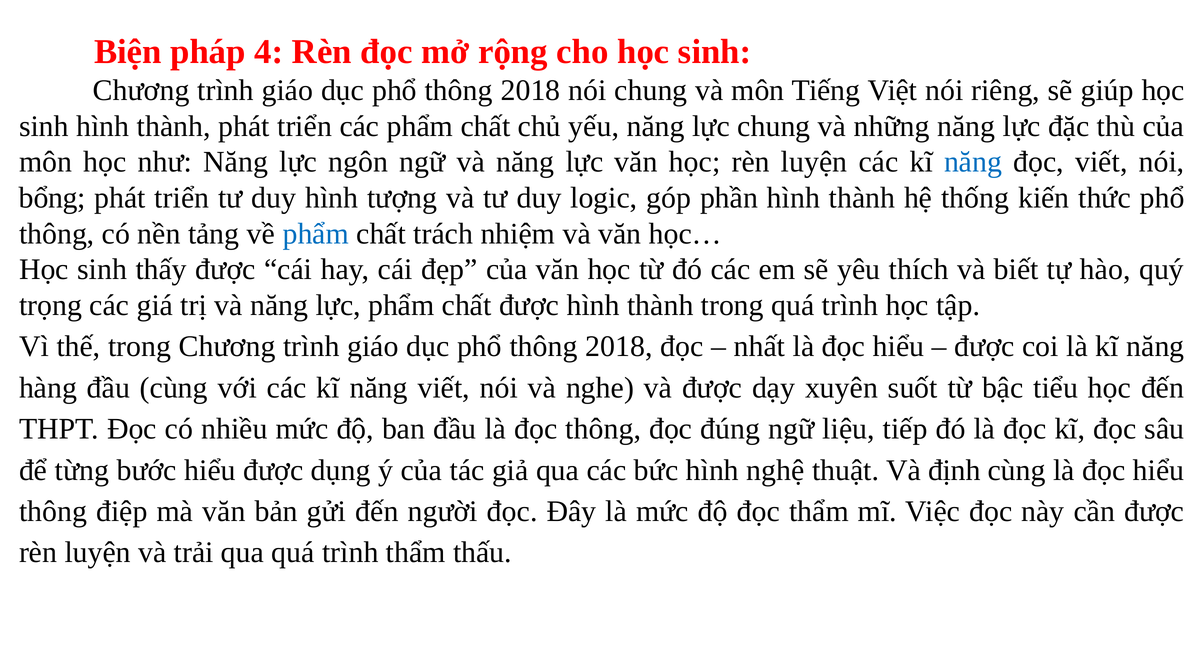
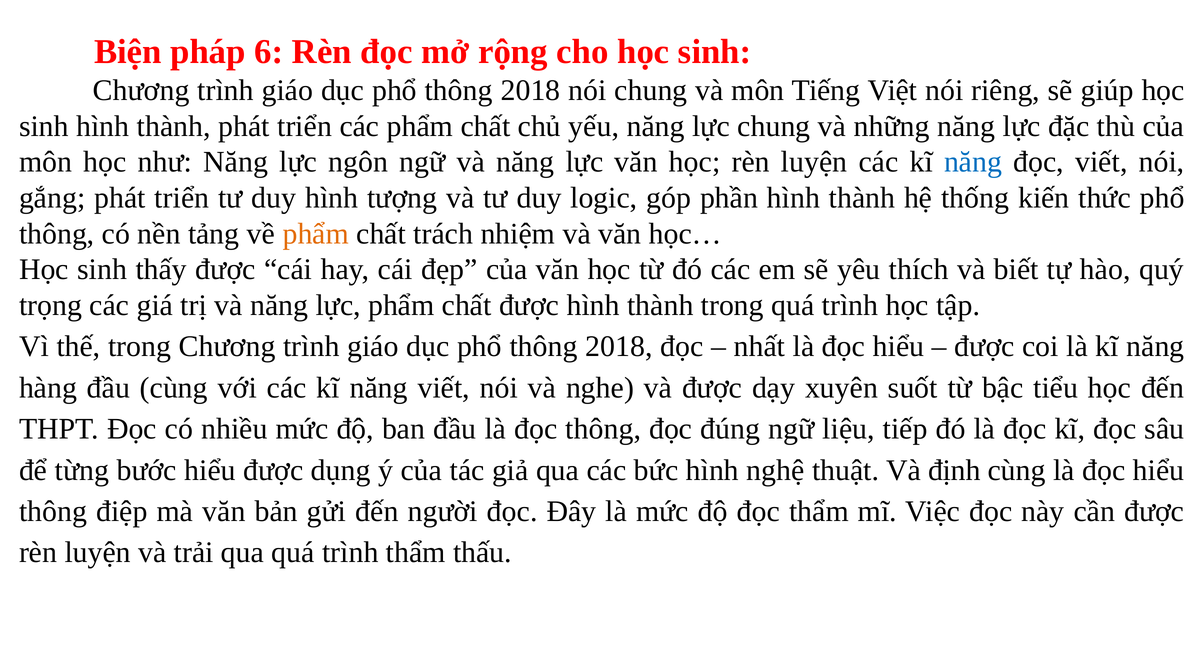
4: 4 -> 6
bổng: bổng -> gắng
phẩm at (316, 234) colour: blue -> orange
